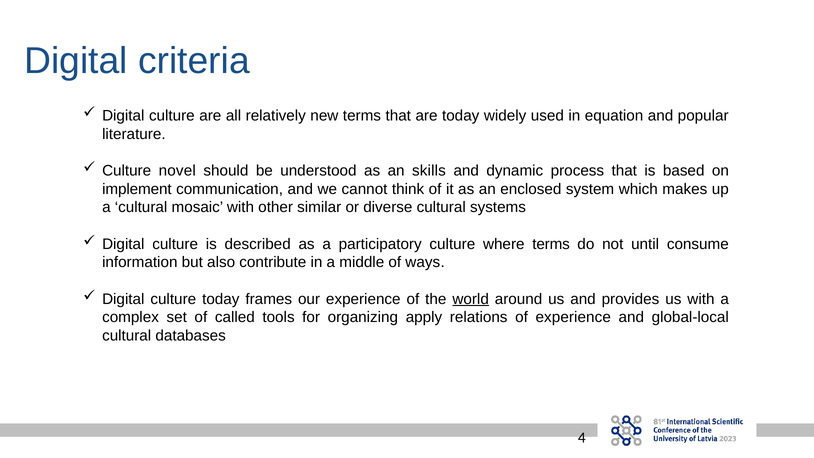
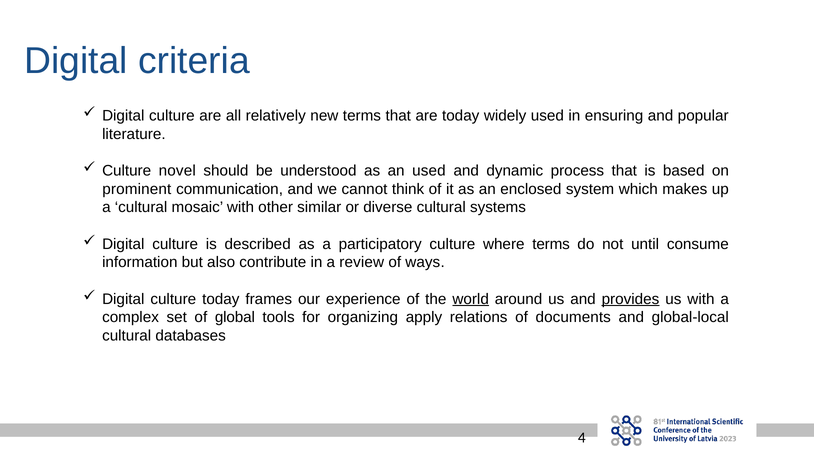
equation: equation -> ensuring
an skills: skills -> used
implement: implement -> prominent
middle: middle -> review
provides underline: none -> present
called: called -> global
of experience: experience -> documents
